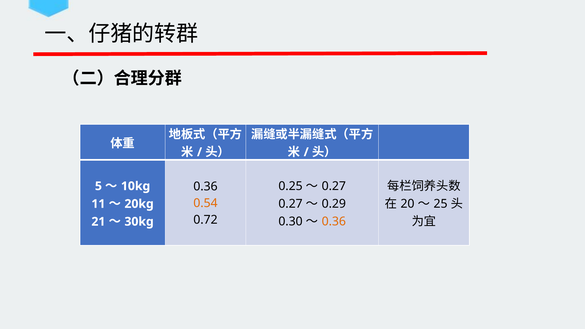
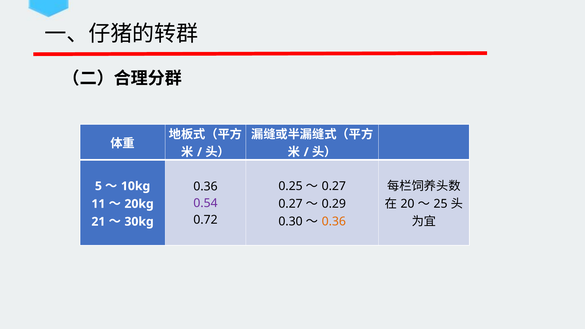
0.54 colour: orange -> purple
